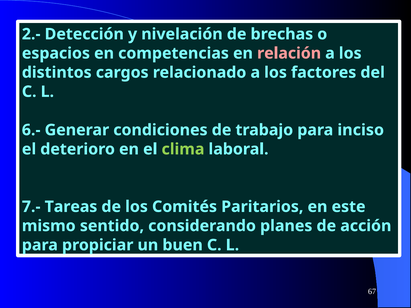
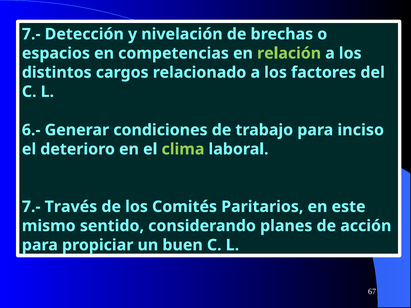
2.- at (31, 34): 2.- -> 7.-
relación colour: pink -> light green
Tareas: Tareas -> Través
